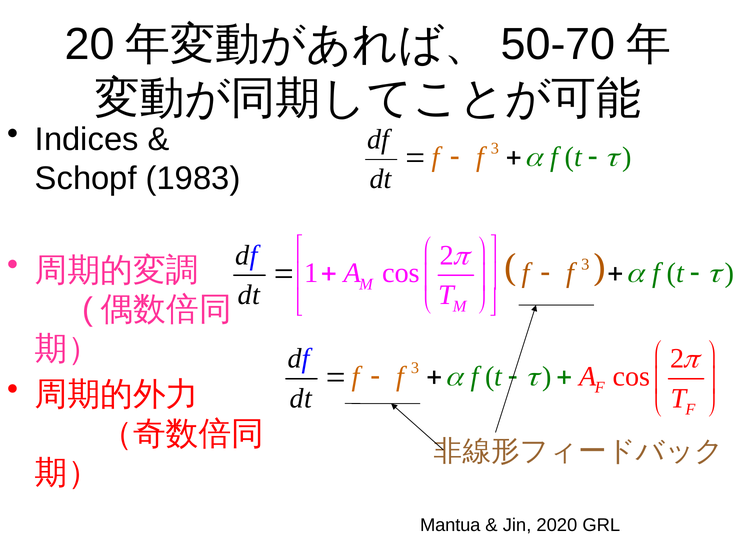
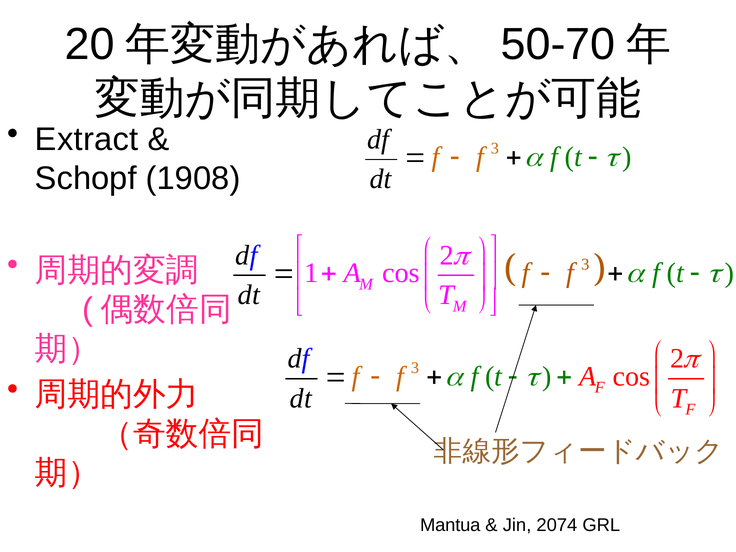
Indices: Indices -> Extract
1983: 1983 -> 1908
2020: 2020 -> 2074
